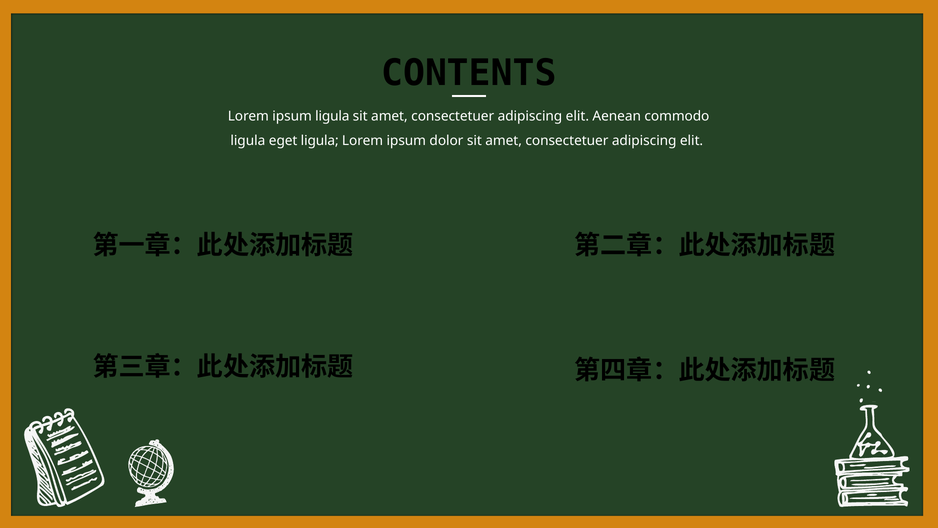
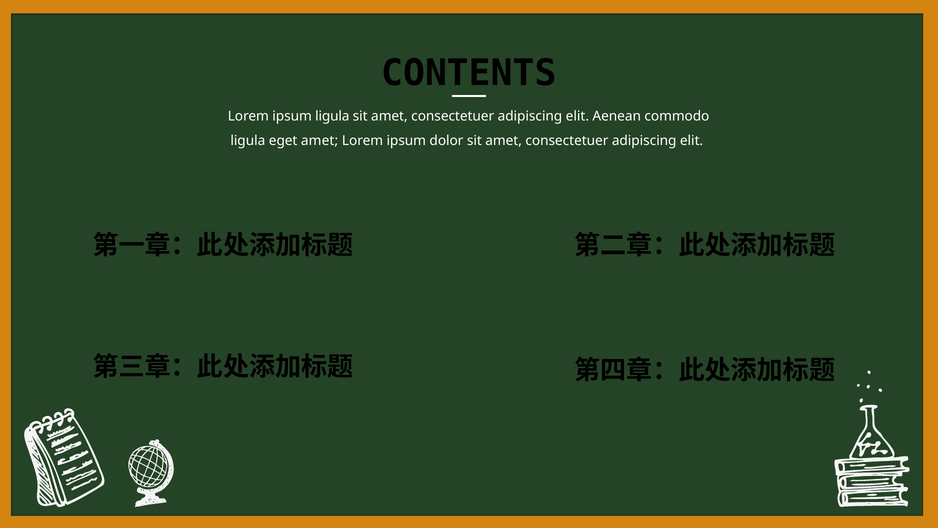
eget ligula: ligula -> amet
